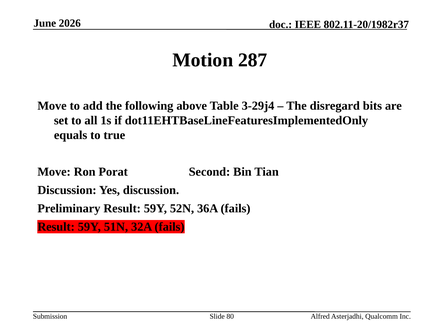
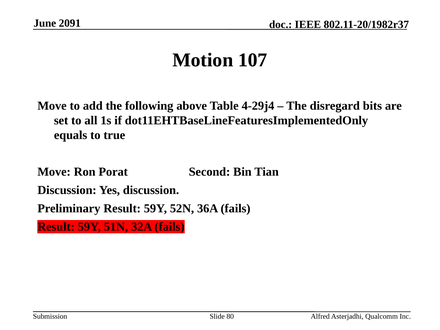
2026: 2026 -> 2091
287: 287 -> 107
3-29j4: 3-29j4 -> 4-29j4
